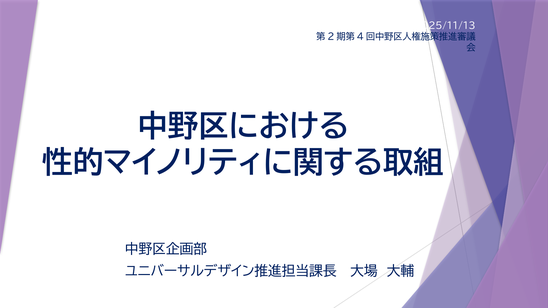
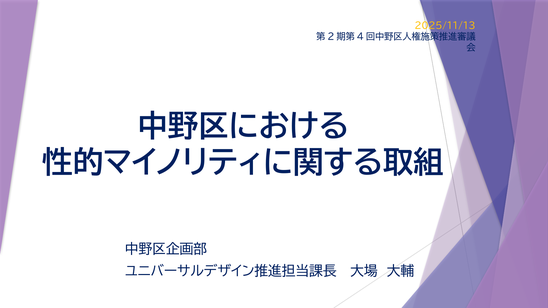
2025/11/13 colour: white -> yellow
